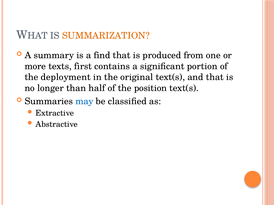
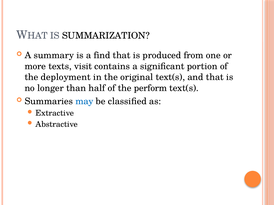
SUMMARIZATION colour: orange -> black
first: first -> visit
position: position -> perform
